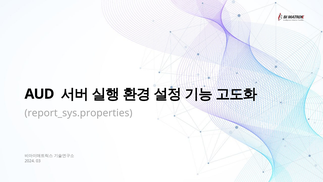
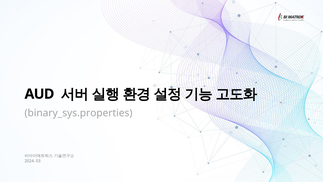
report_sys.properties: report_sys.properties -> binary_sys.properties
